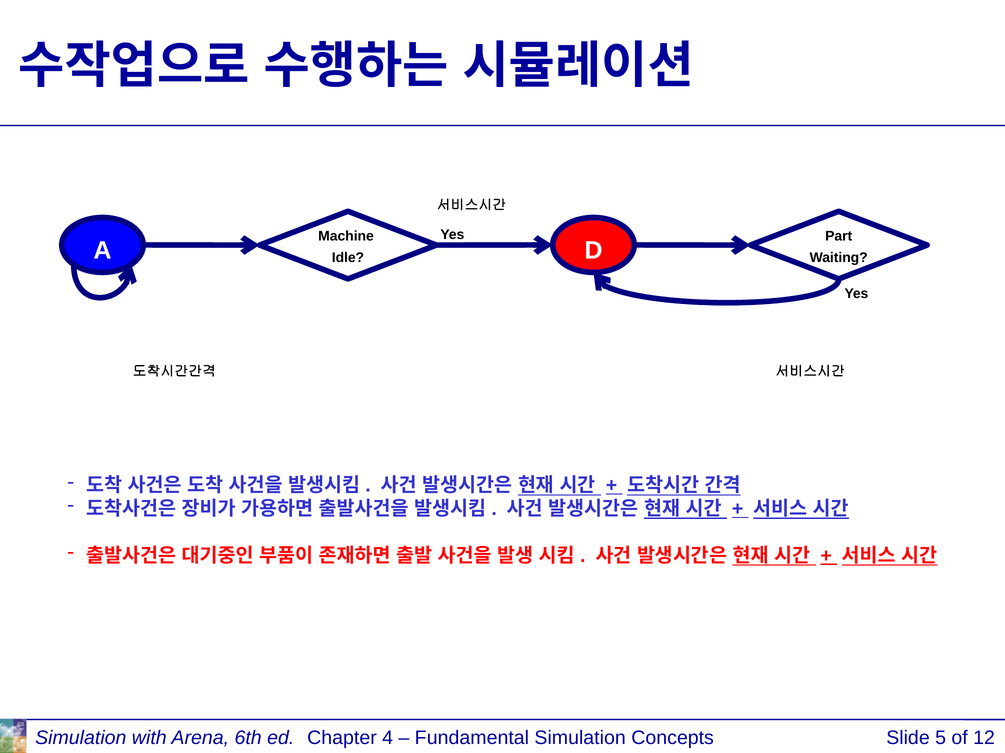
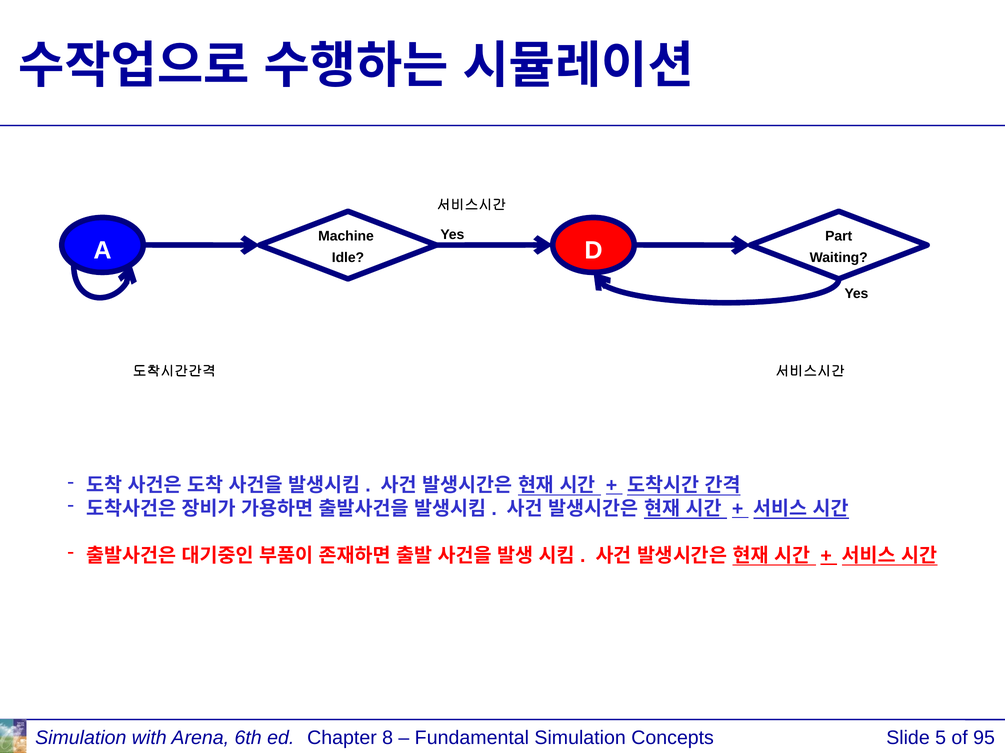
4: 4 -> 8
12: 12 -> 95
